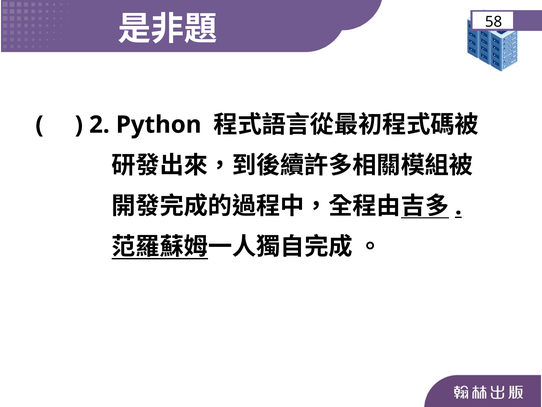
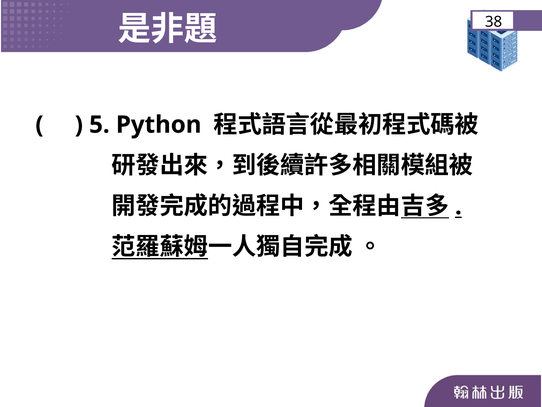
58: 58 -> 38
2: 2 -> 5
